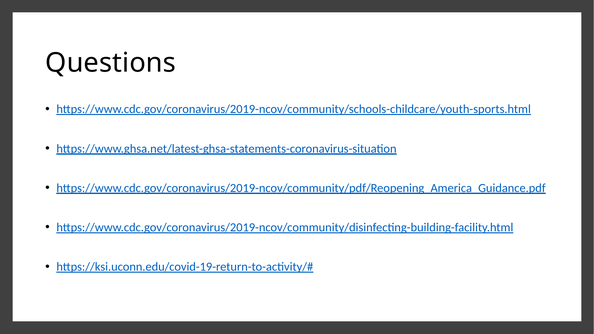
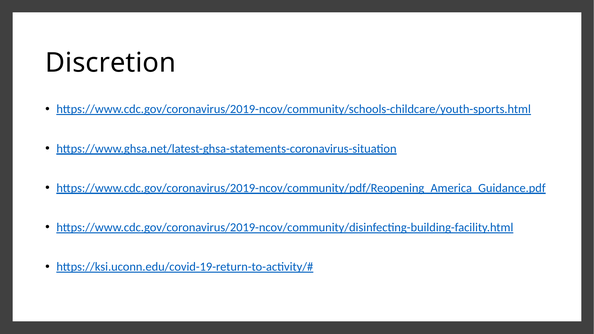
Questions: Questions -> Discretion
